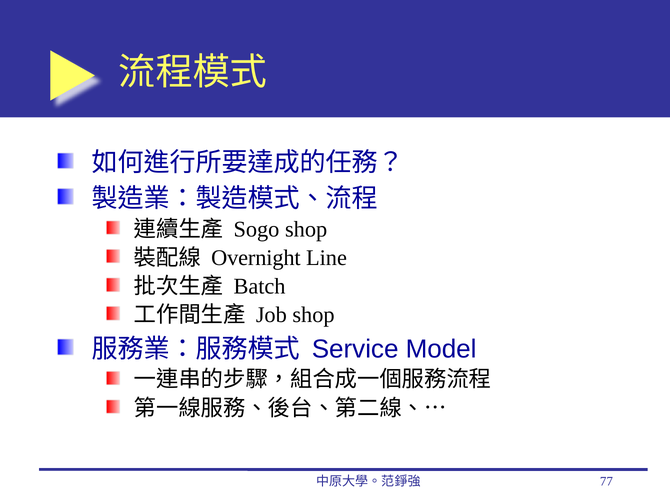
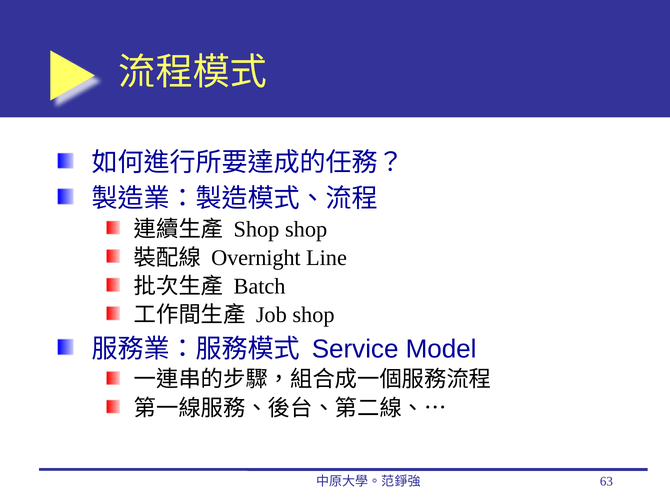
Sogo at (256, 229): Sogo -> Shop
77: 77 -> 63
